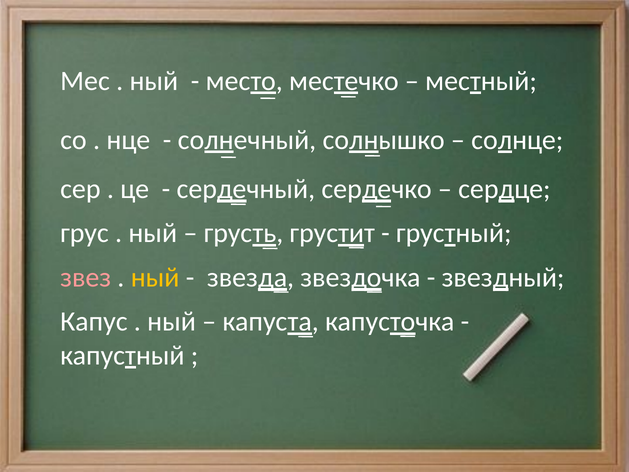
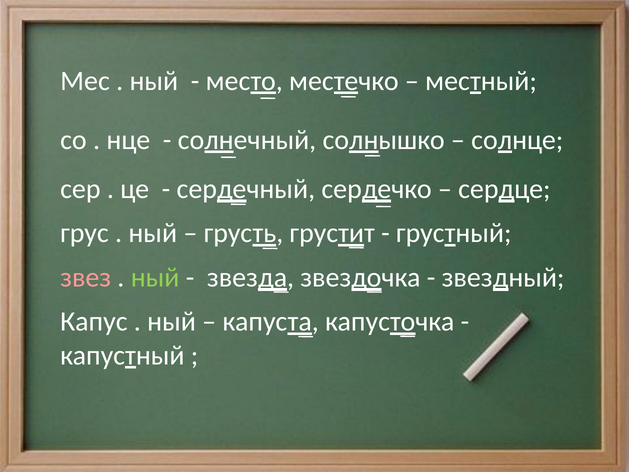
ный at (155, 277) colour: yellow -> light green
